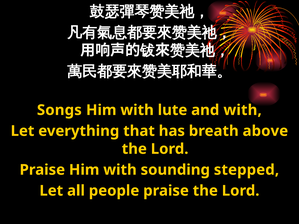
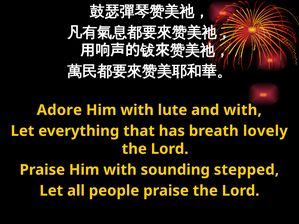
Songs: Songs -> Adore
above: above -> lovely
